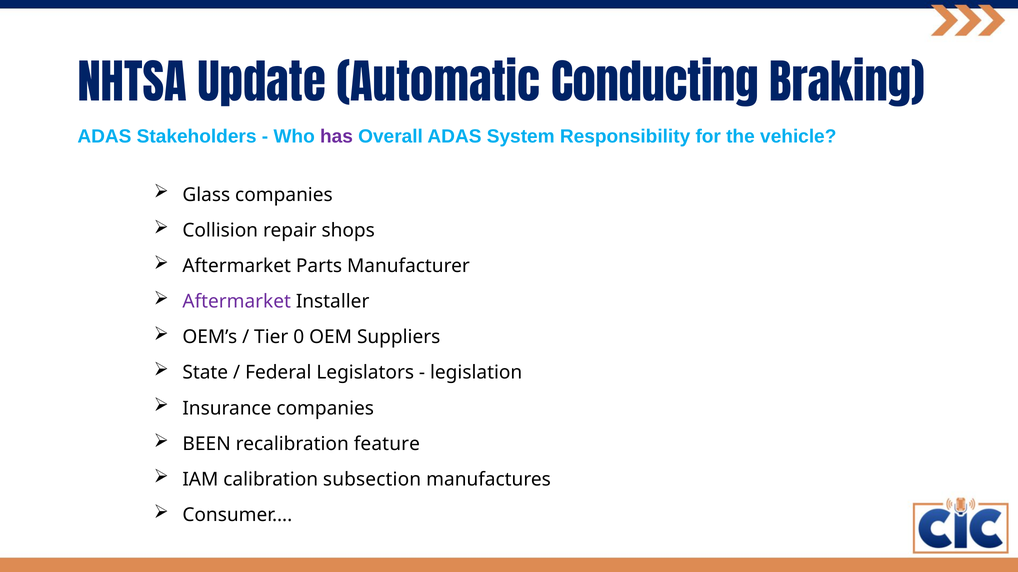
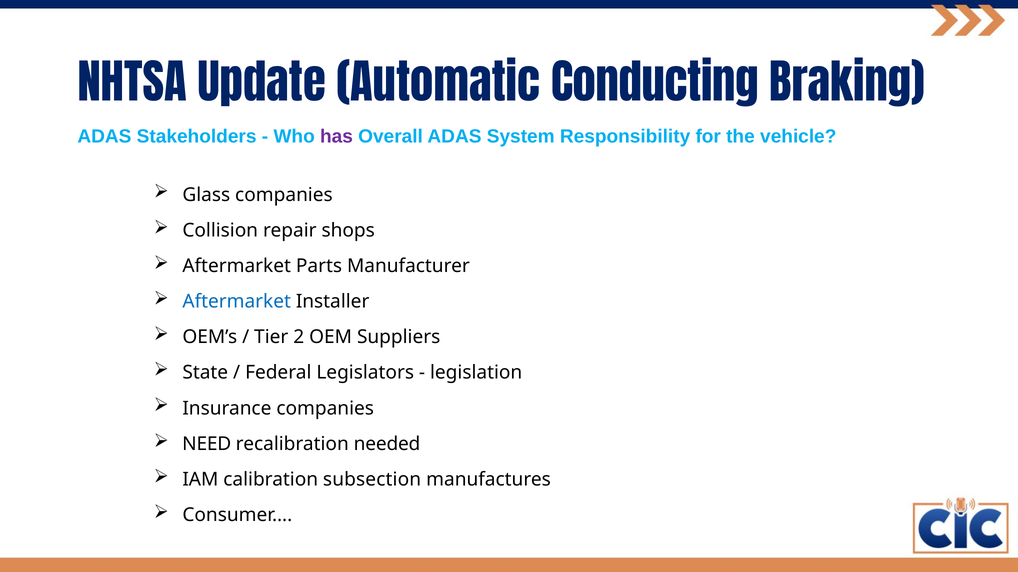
Aftermarket at (237, 302) colour: purple -> blue
0: 0 -> 2
BEEN: BEEN -> NEED
feature: feature -> needed
